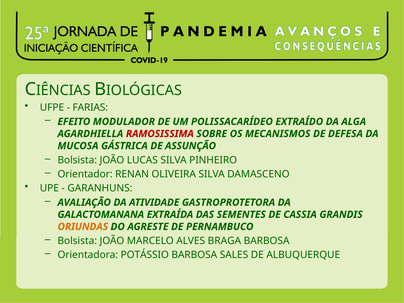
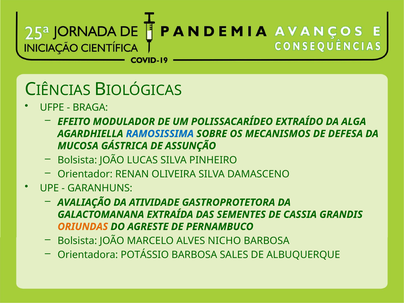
FARIAS: FARIAS -> BRAGA
RAMOSISSIMA colour: red -> blue
BRAGA: BRAGA -> NICHO
